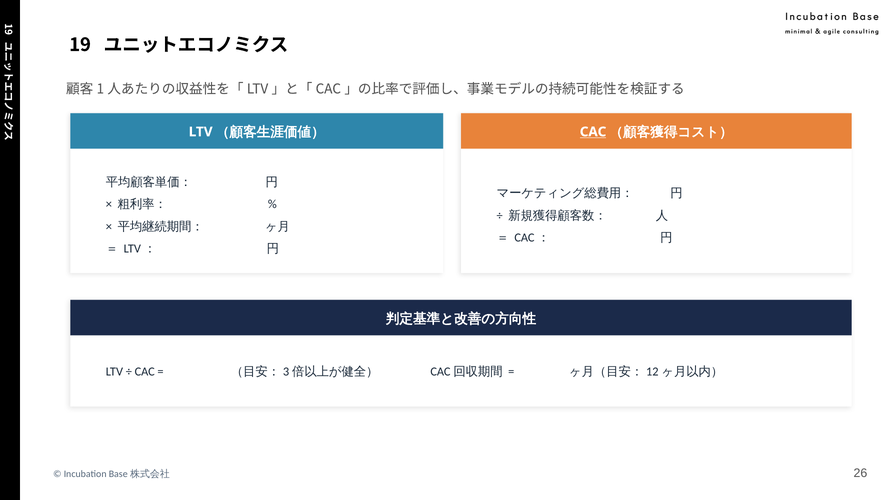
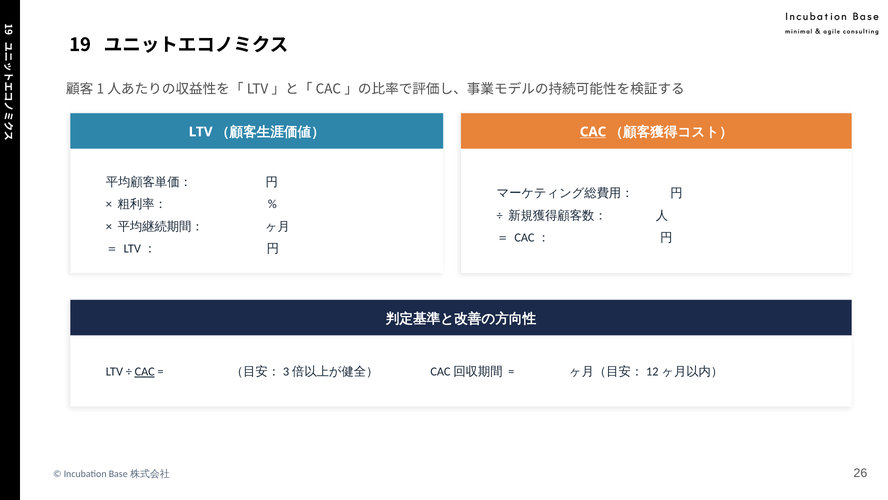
CAC at (145, 371) underline: none -> present
